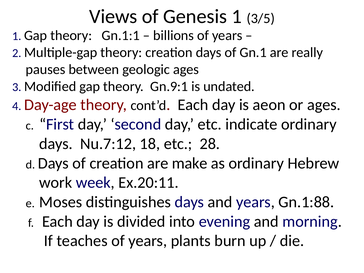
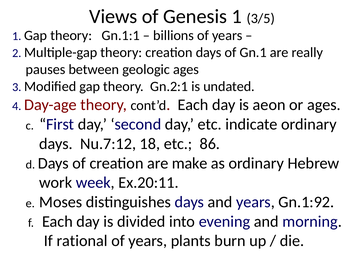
Gn.9:1: Gn.9:1 -> Gn.2:1
28: 28 -> 86
Gn.1:88: Gn.1:88 -> Gn.1:92
teaches: teaches -> rational
